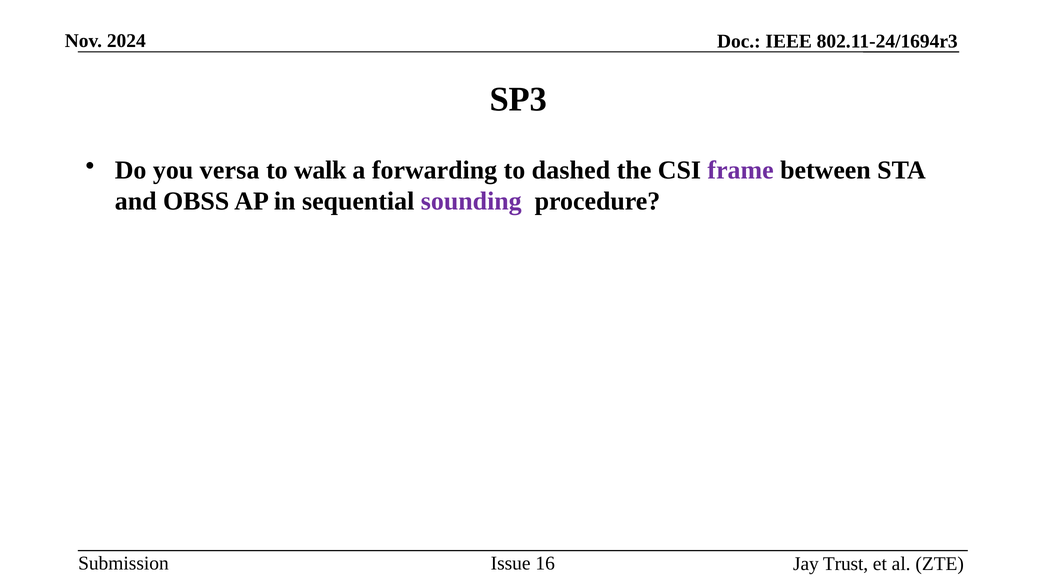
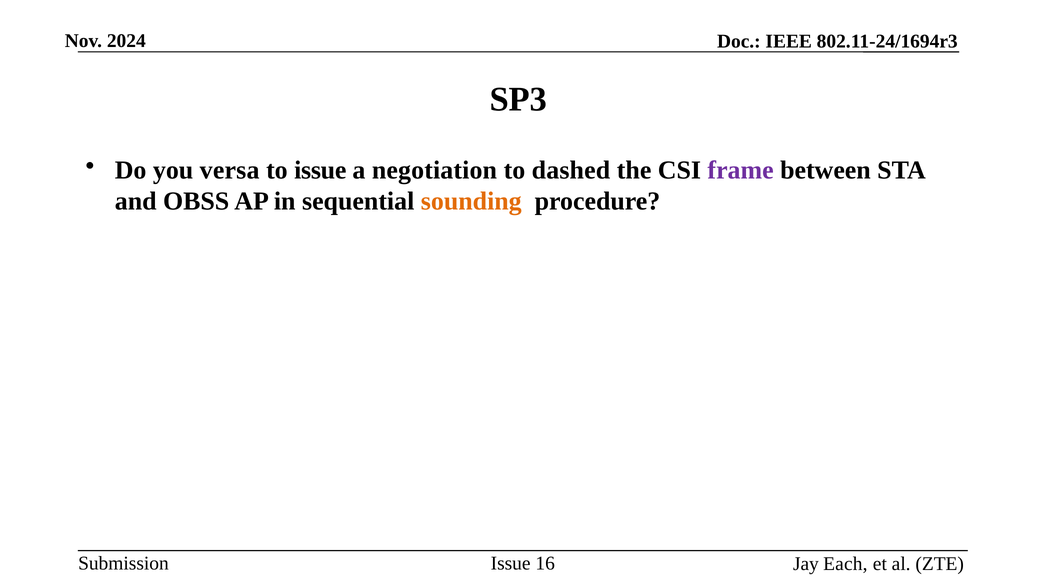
to walk: walk -> issue
forwarding: forwarding -> negotiation
sounding colour: purple -> orange
Trust: Trust -> Each
